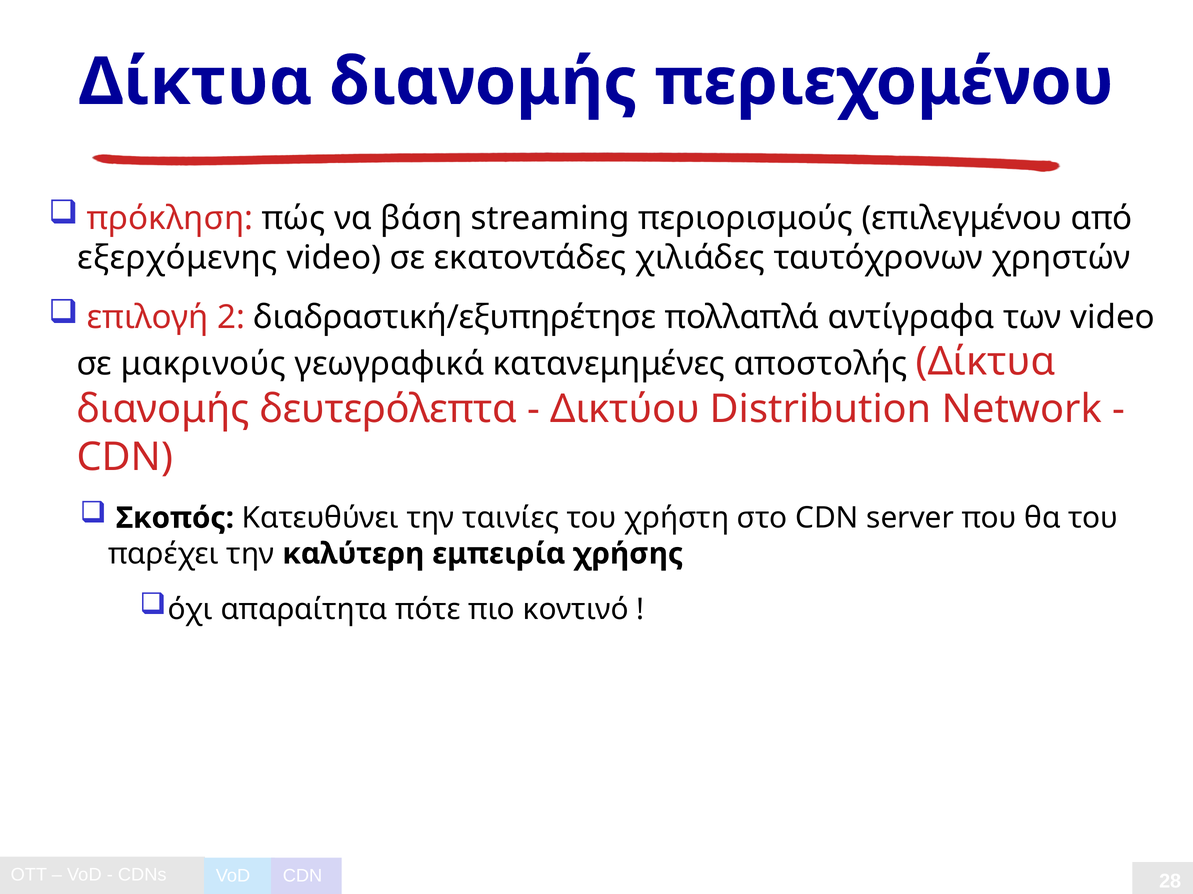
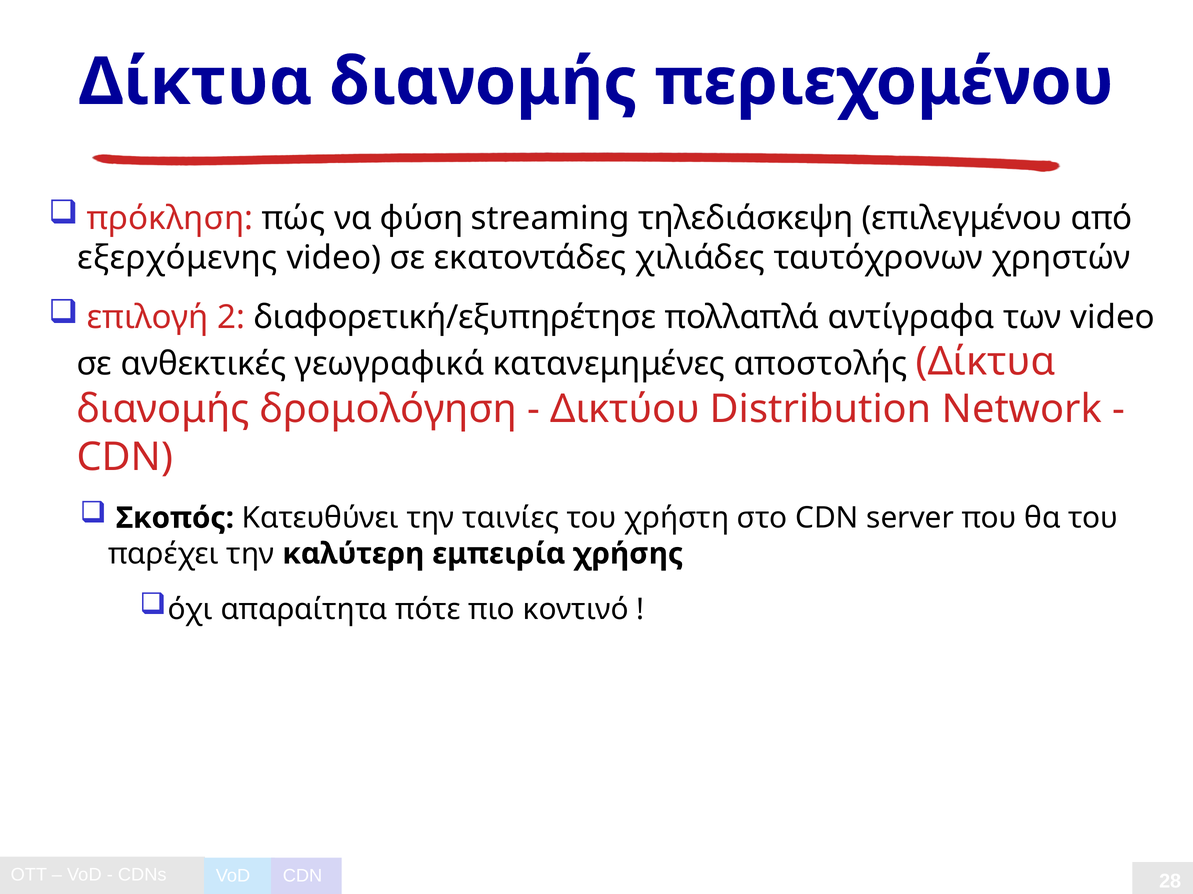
βάση: βάση -> φύση
περιορισμούς: περιορισμούς -> τηλεδιάσκεψη
διαδραστική/εξυπηρέτησε: διαδραστική/εξυπηρέτησε -> διαφορετική/εξυπηρέτησε
μακρινούς: μακρινούς -> ανθεκτικές
δευτερόλεπτα: δευτερόλεπτα -> δρομολόγηση
